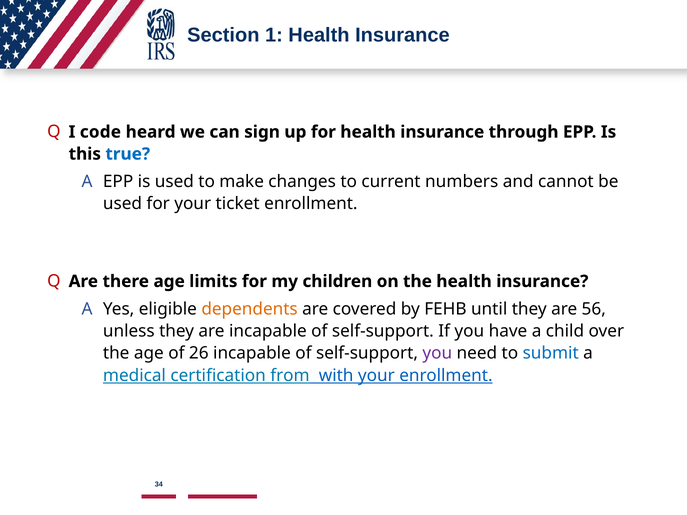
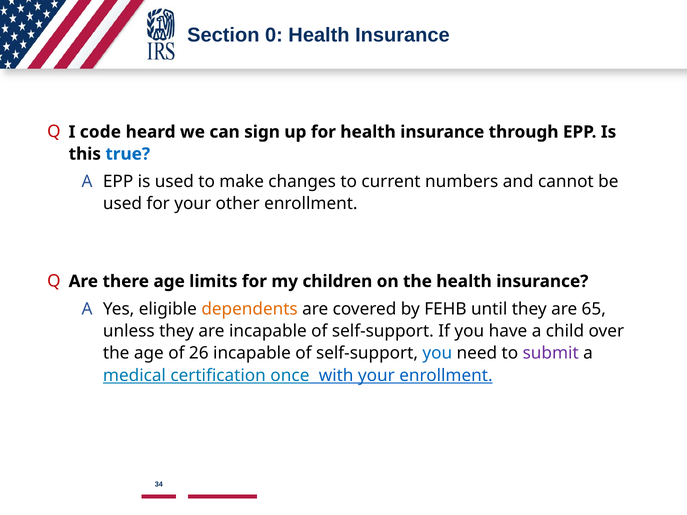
1: 1 -> 0
ticket: ticket -> other
56: 56 -> 65
you at (437, 353) colour: purple -> blue
submit colour: blue -> purple
from: from -> once
